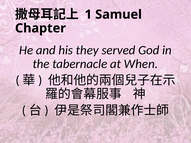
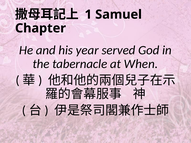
they: they -> year
